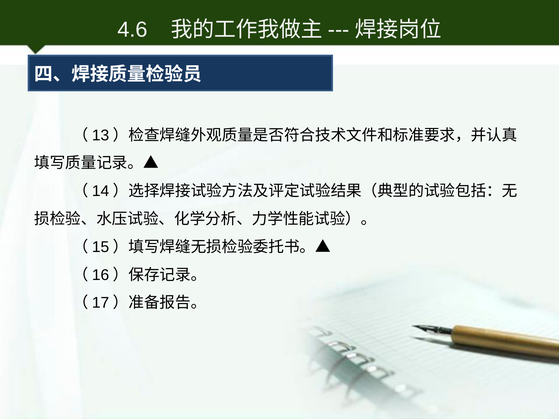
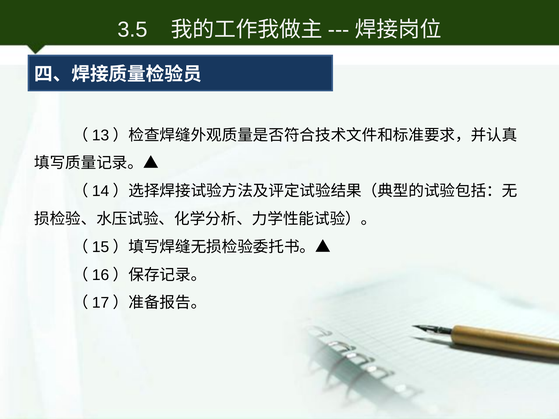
4.6: 4.6 -> 3.5
